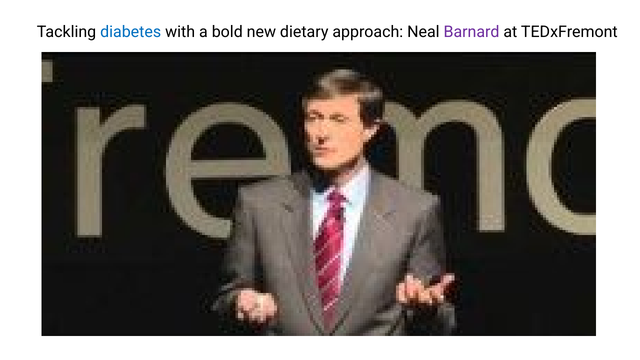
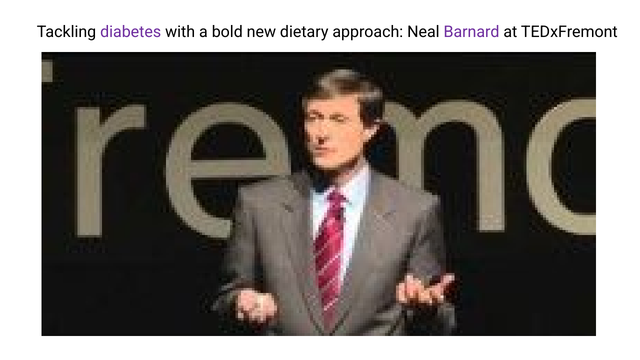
diabetes colour: blue -> purple
